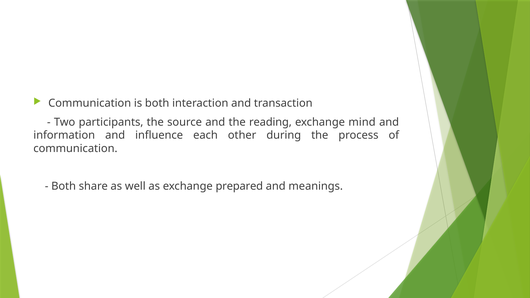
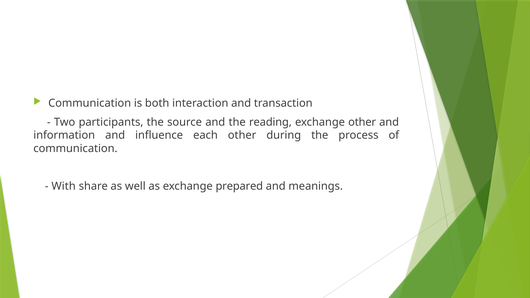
exchange mind: mind -> other
Both at (64, 186): Both -> With
